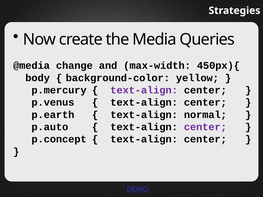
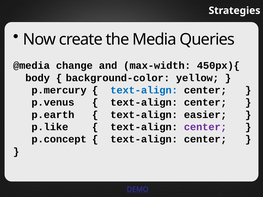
text-align at (144, 90) colour: purple -> blue
normal: normal -> easier
p.auto: p.auto -> p.like
